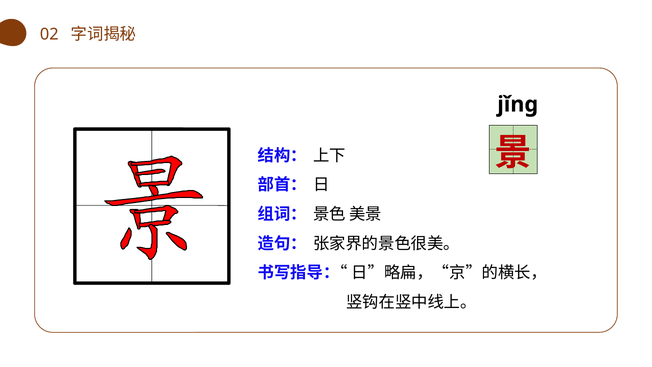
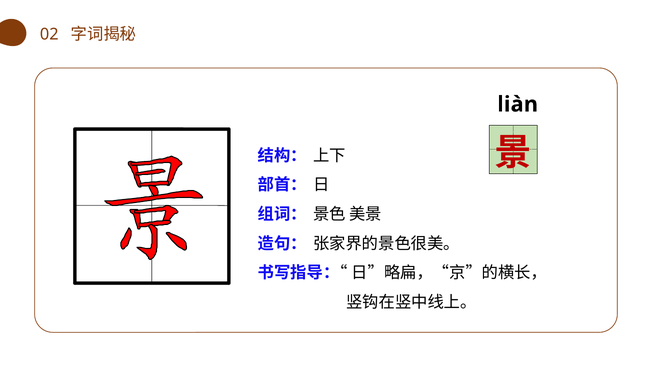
jǐnɡ: jǐnɡ -> liàn
